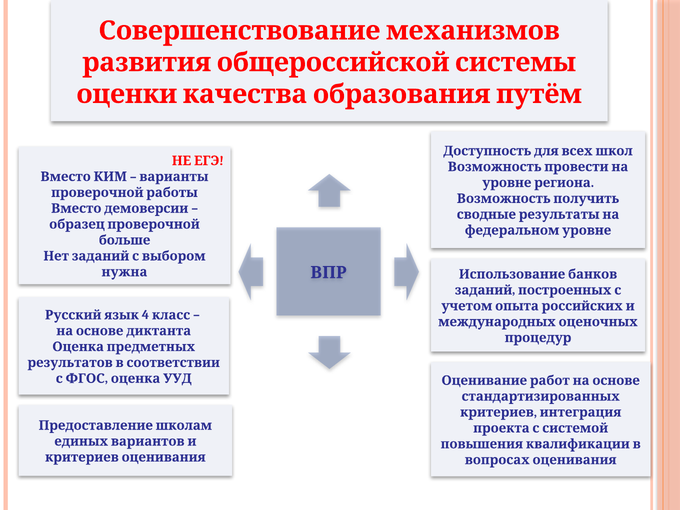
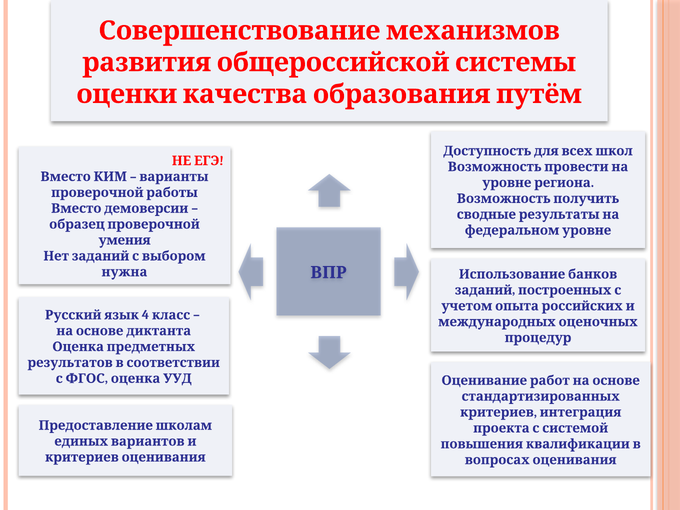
больше: больше -> умения
